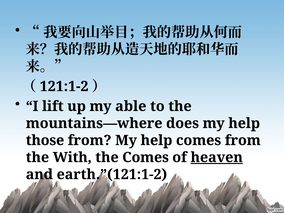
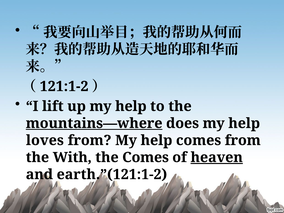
up my able: able -> help
mountains—where underline: none -> present
those: those -> loves
